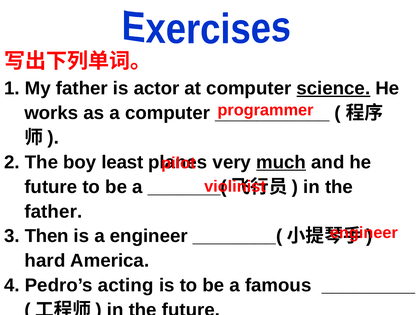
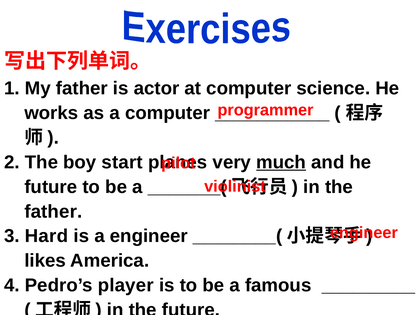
science underline: present -> none
least: least -> start
Then: Then -> Hard
hard: hard -> likes
acting: acting -> player
